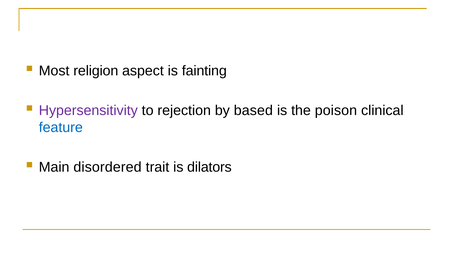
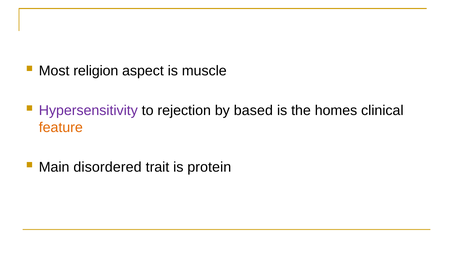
fainting: fainting -> muscle
poison: poison -> homes
feature colour: blue -> orange
dilators: dilators -> protein
